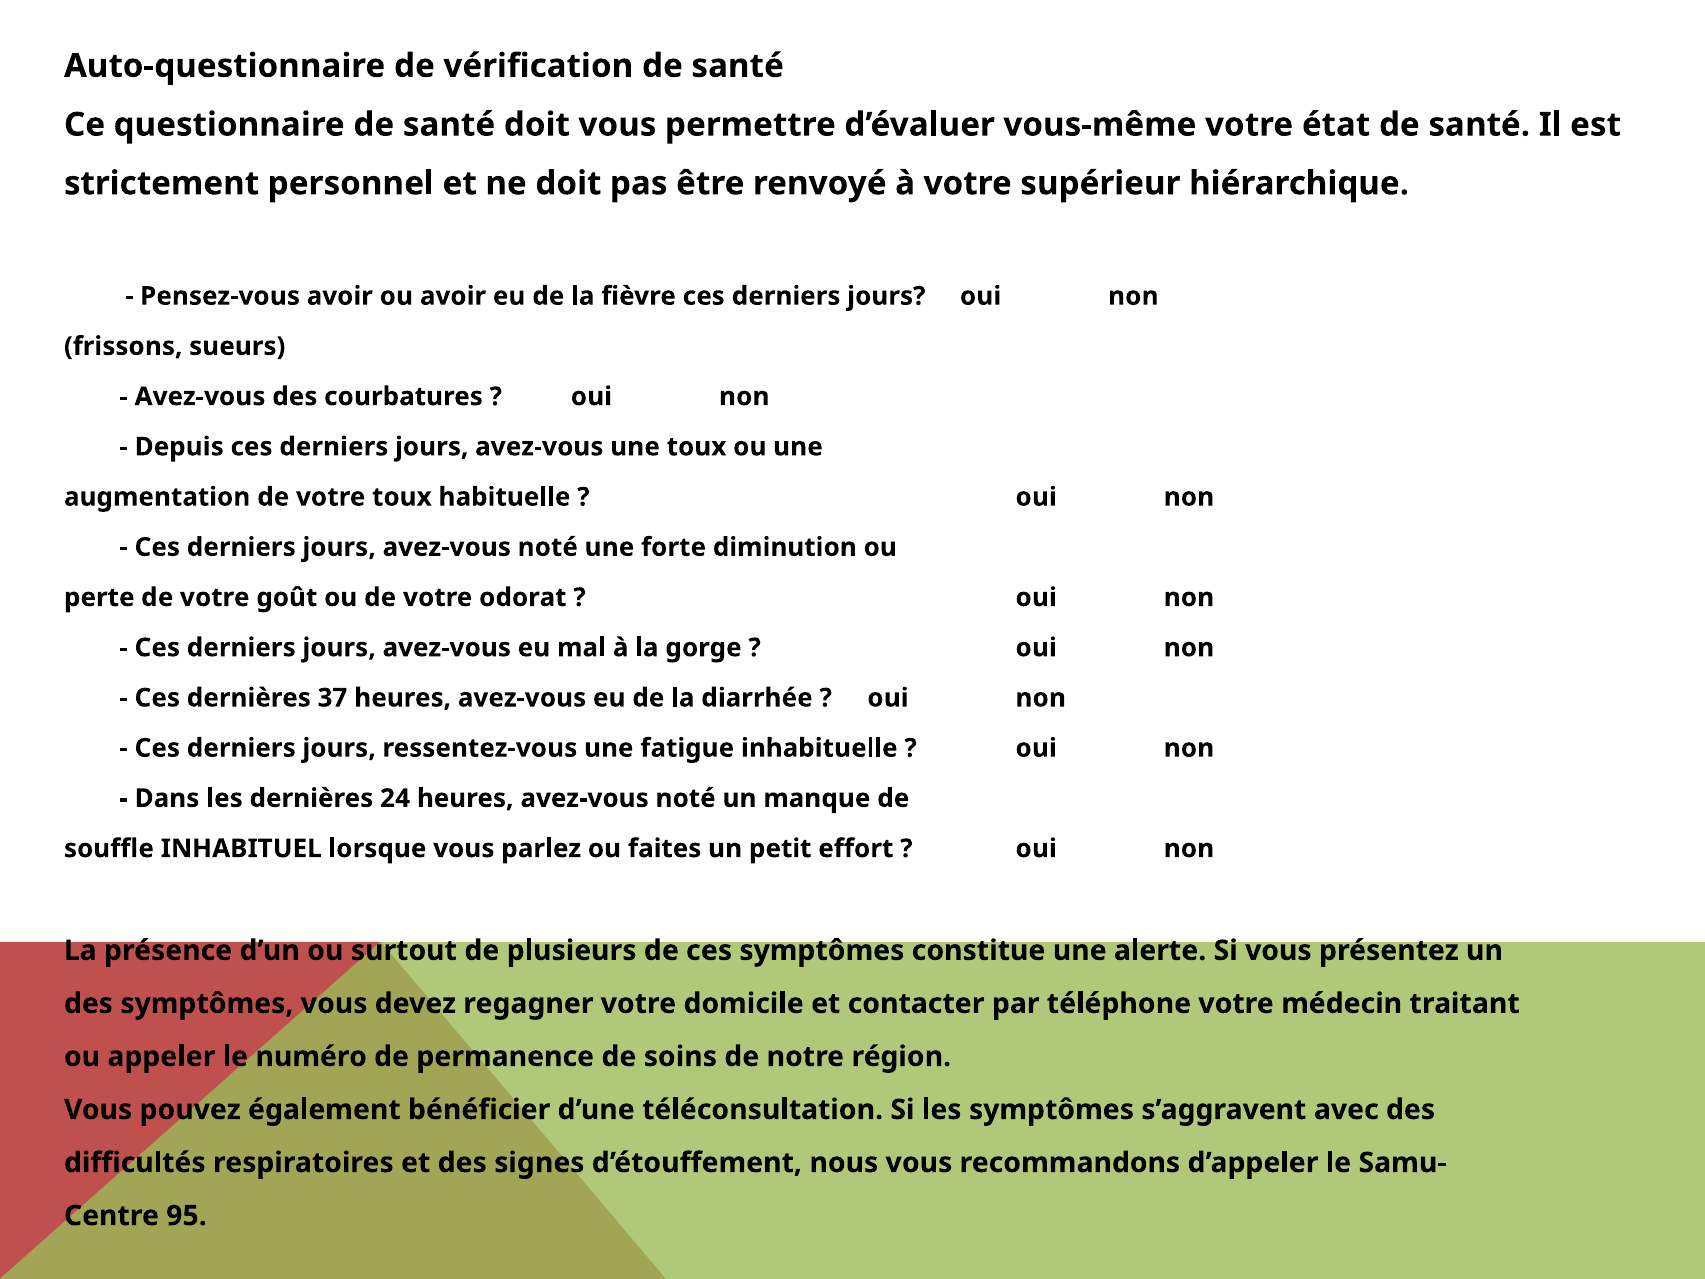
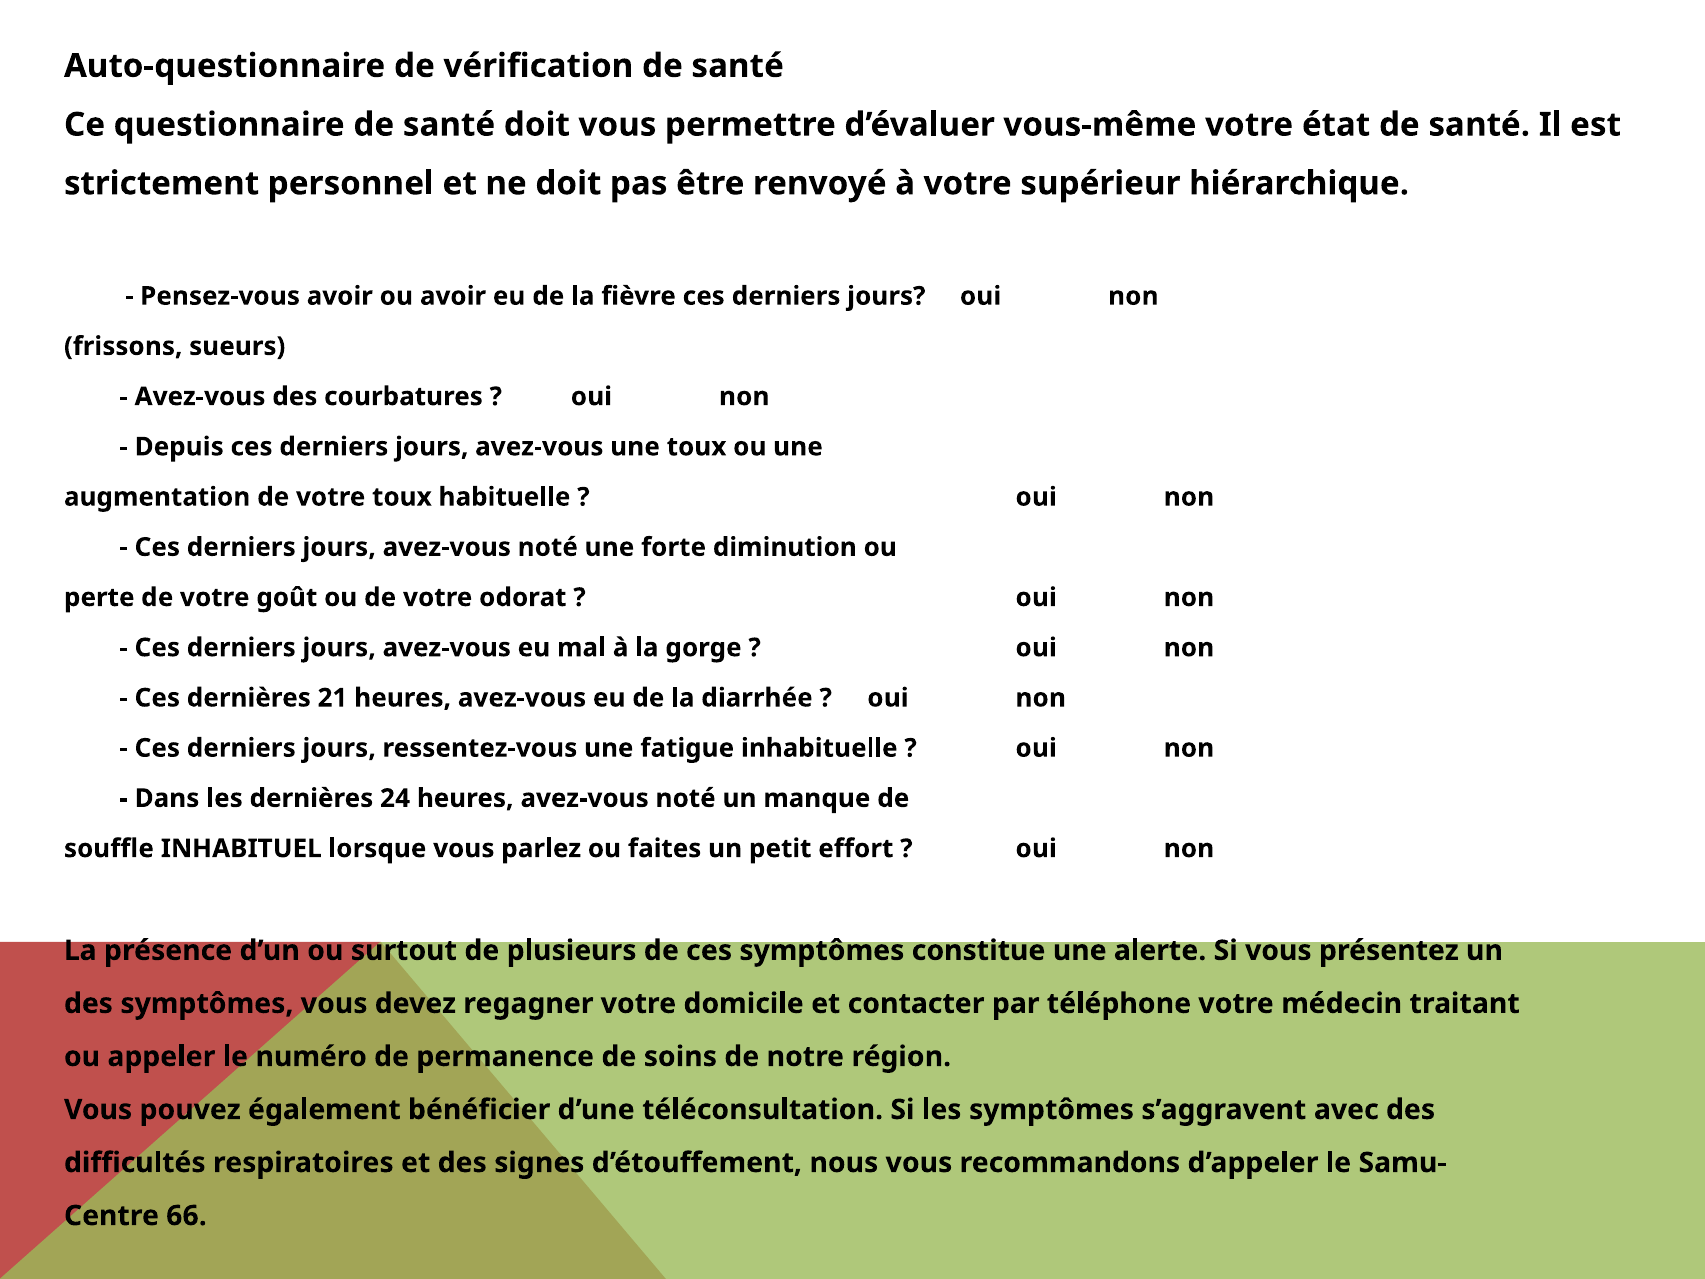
37: 37 -> 21
95: 95 -> 66
